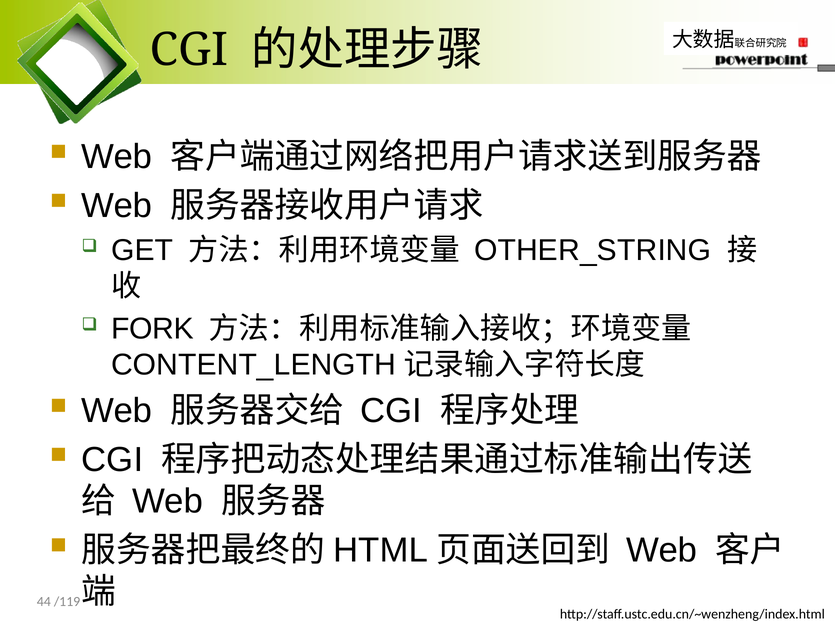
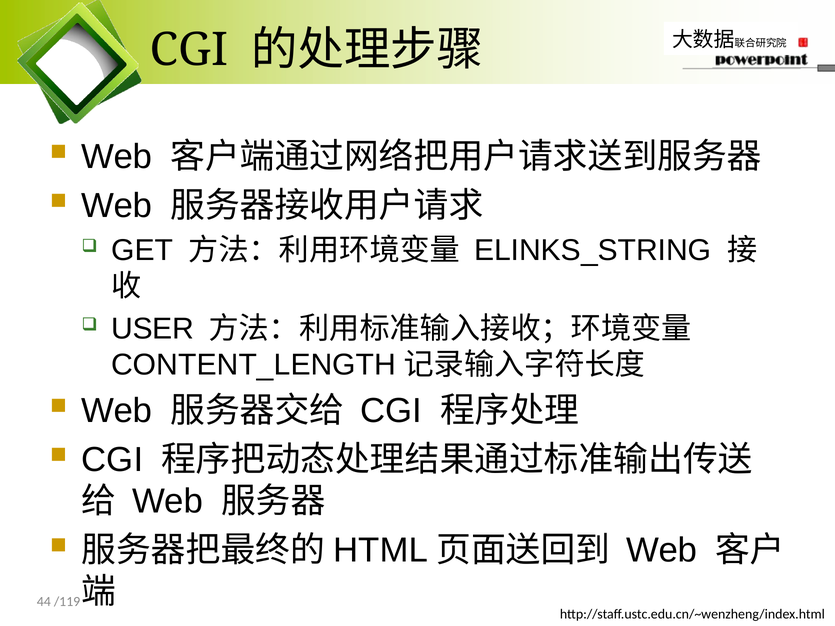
OTHER_STRING: OTHER_STRING -> ELINKS_STRING
FORK: FORK -> USER
